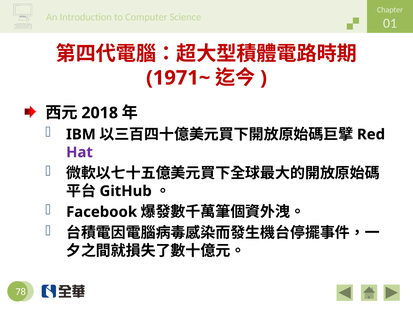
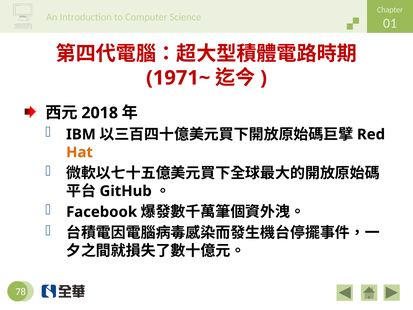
Hat colour: purple -> orange
